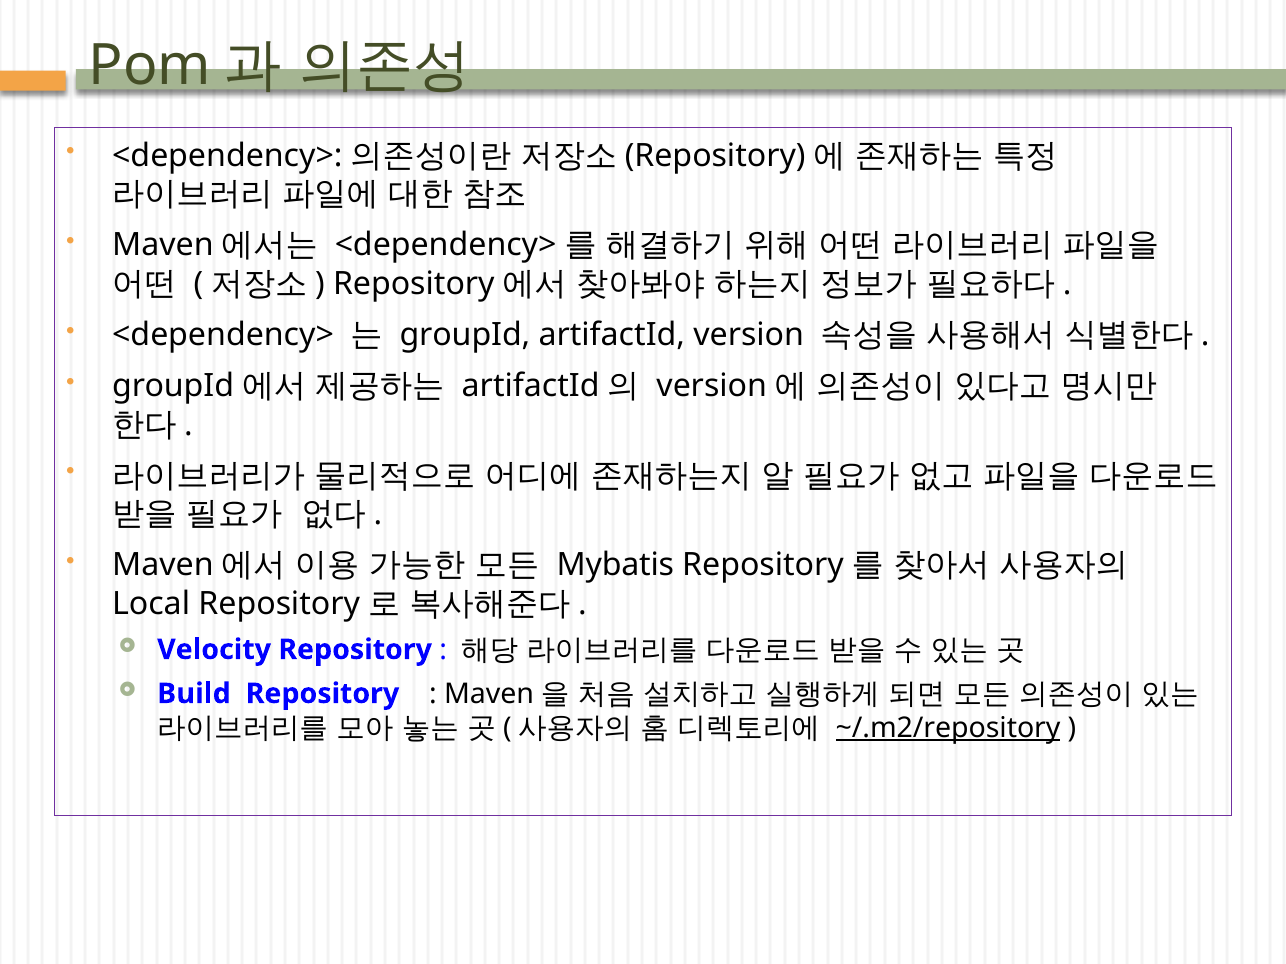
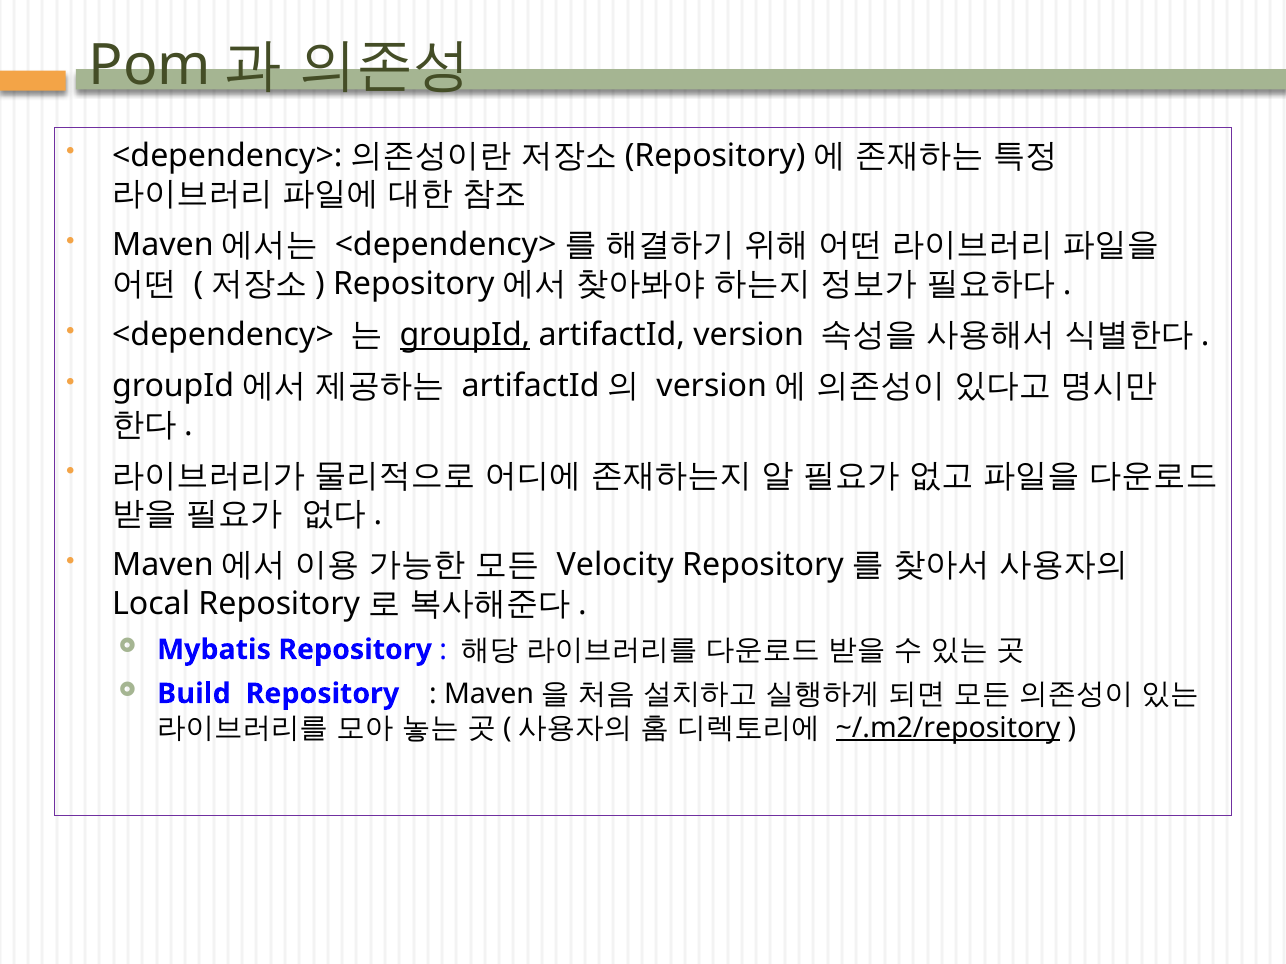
groupId underline: none -> present
Mybatis: Mybatis -> Velocity
Velocity: Velocity -> Mybatis
